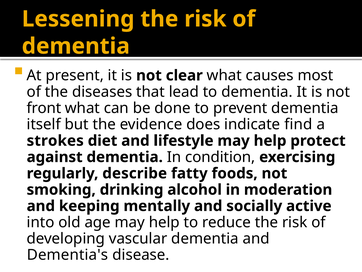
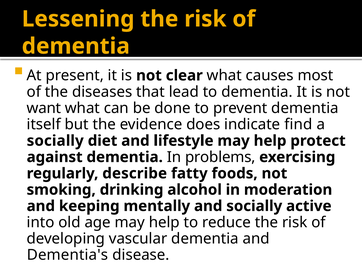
front: front -> want
strokes at (55, 141): strokes -> socially
condition: condition -> problems
